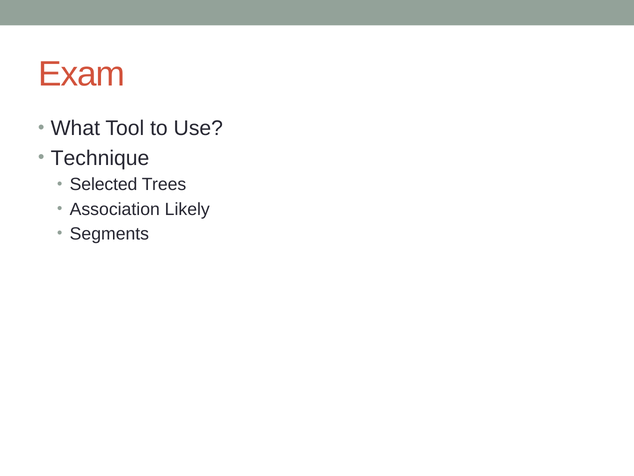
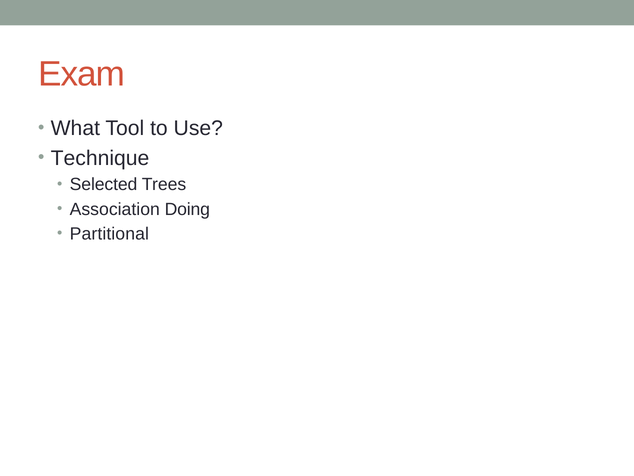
Likely: Likely -> Doing
Segments: Segments -> Partitional
